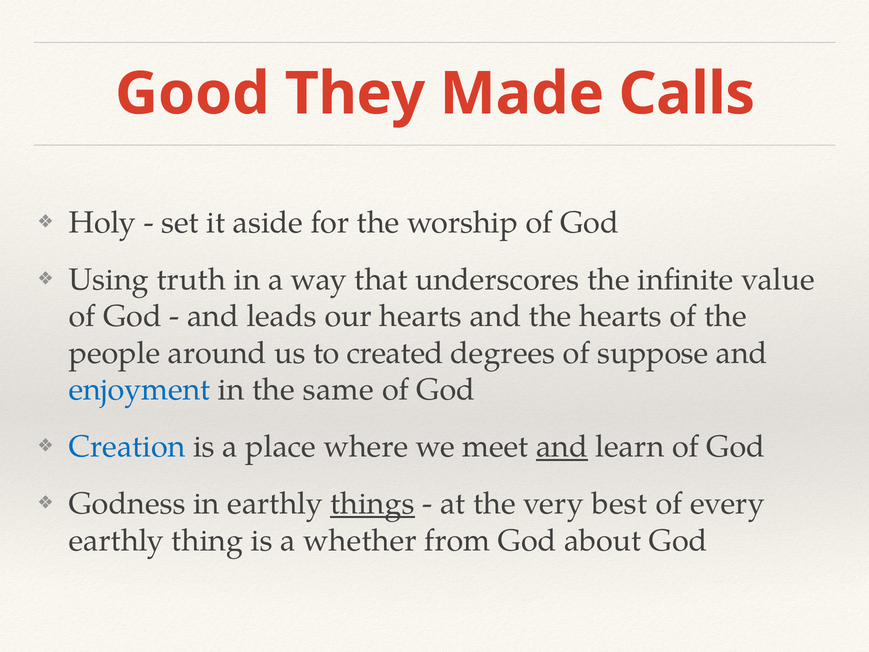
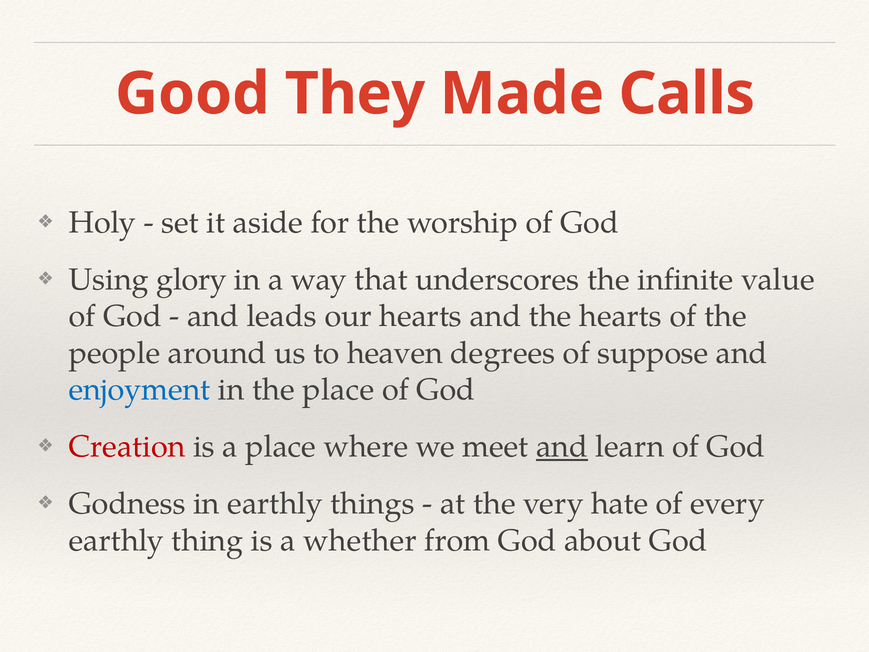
truth: truth -> glory
created: created -> heaven
the same: same -> place
Creation colour: blue -> red
things underline: present -> none
best: best -> hate
